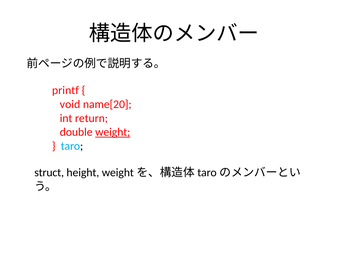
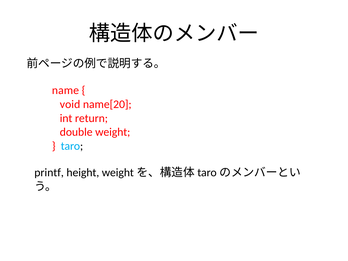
printf: printf -> name
weight underline: present -> none
struct: struct -> printf
